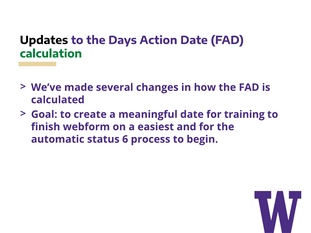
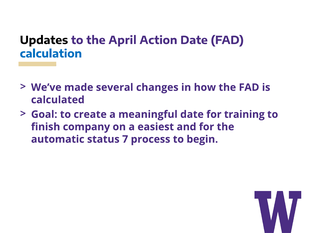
Days: Days -> April
calculation colour: green -> blue
webform: webform -> company
6: 6 -> 7
